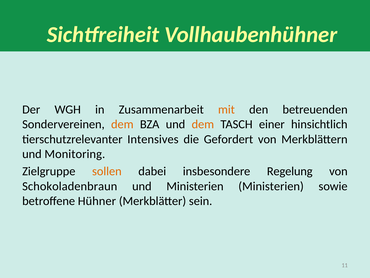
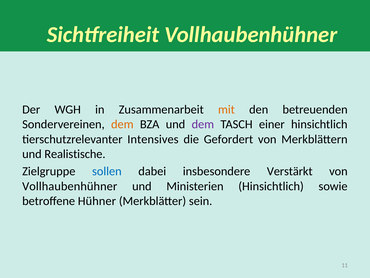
dem at (203, 124) colour: orange -> purple
Monitoring: Monitoring -> Realistische
sollen colour: orange -> blue
Regelung: Regelung -> Verstärkt
Schokoladenbraun at (70, 186): Schokoladenbraun -> Vollhaubenhühner
Ministerien Ministerien: Ministerien -> Hinsichtlich
